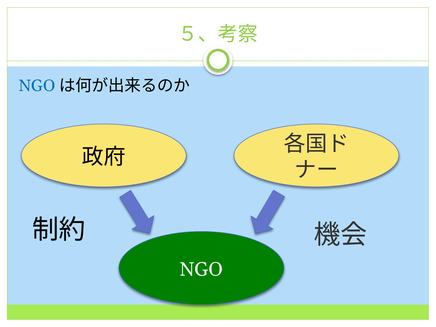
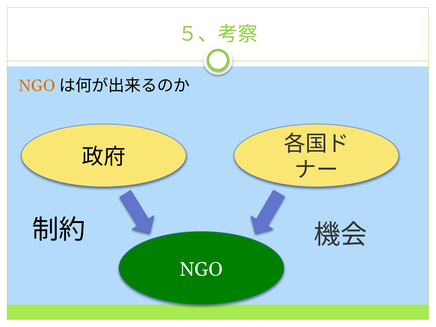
NGO at (37, 86) colour: blue -> orange
